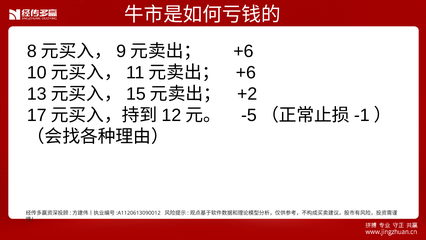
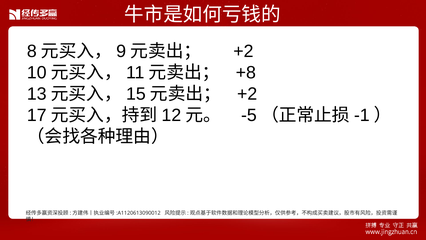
+6 at (243, 51): +6 -> +2
+6 at (246, 73): +6 -> +8
